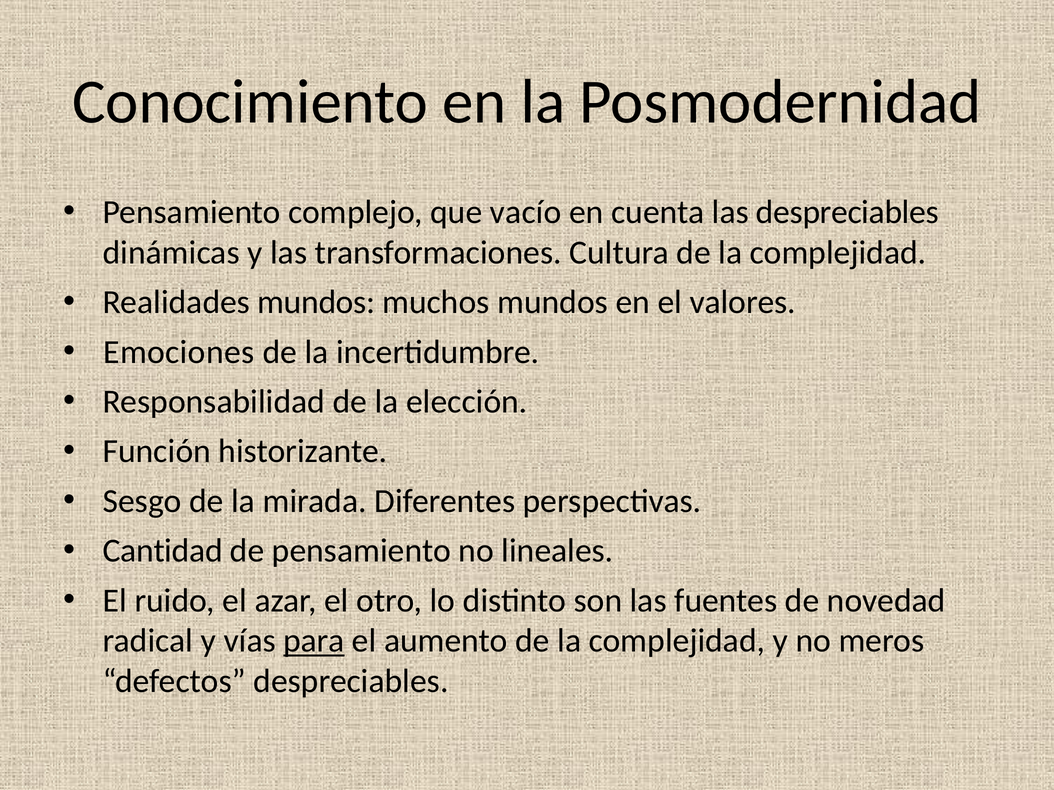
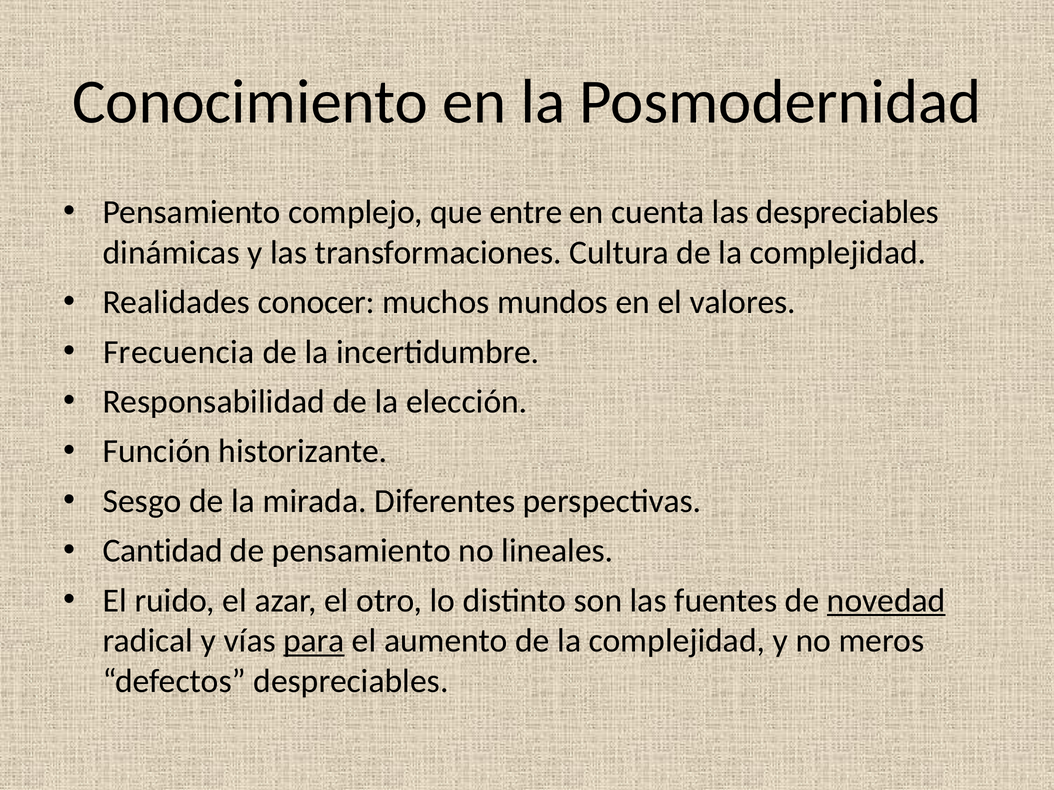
vacío: vacío -> entre
Realidades mundos: mundos -> conocer
Emociones: Emociones -> Frecuencia
novedad underline: none -> present
